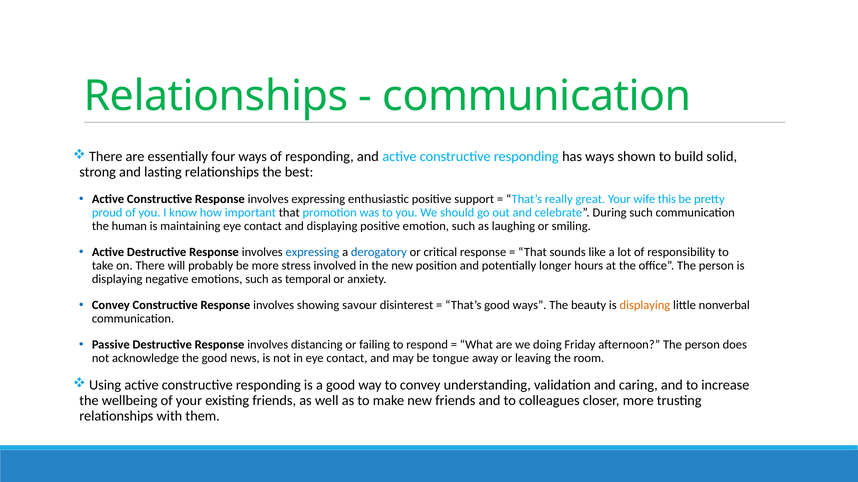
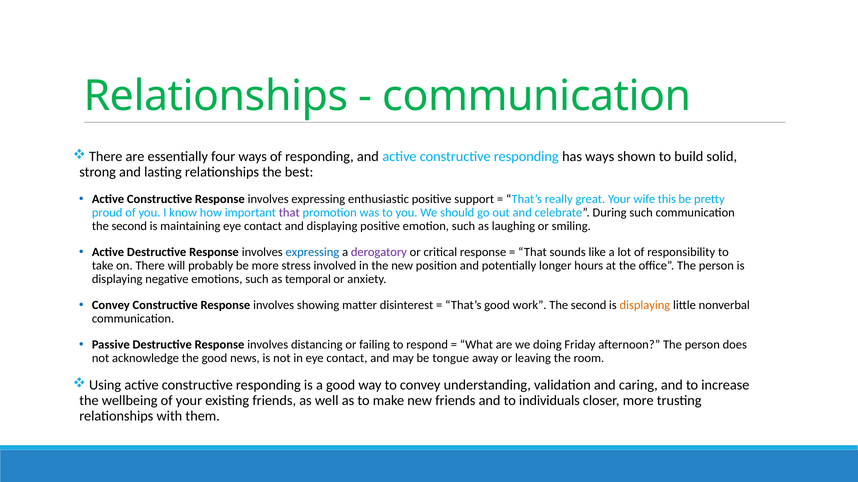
that at (289, 213) colour: black -> purple
human at (129, 226): human -> second
derogatory colour: blue -> purple
savour: savour -> matter
good ways: ways -> work
beauty at (589, 305): beauty -> second
colleagues: colleagues -> individuals
